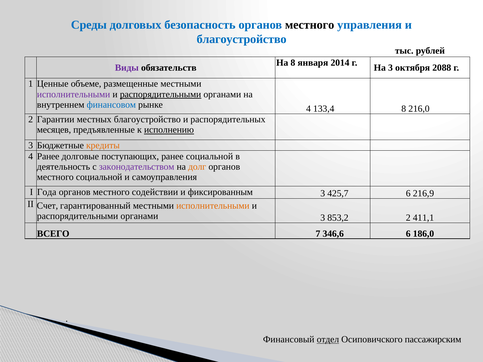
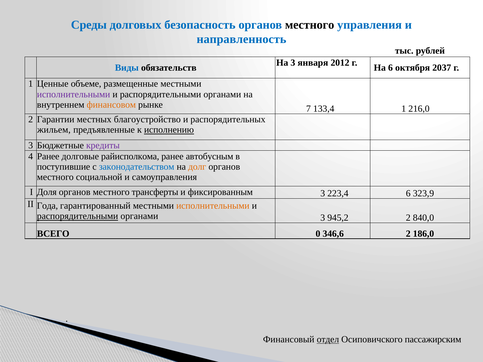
благоустройство at (242, 39): благоустройство -> направленность
На 8: 8 -> 3
2014: 2014 -> 2012
Виды colour: purple -> blue
На 3: 3 -> 6
2088: 2088 -> 2037
распорядительными at (161, 94) underline: present -> none
финансовом colour: blue -> orange
рынке 4: 4 -> 7
133,4 8: 8 -> 1
месяцев: месяцев -> жильем
кредиты colour: orange -> purple
поступающих: поступающих -> райисполкома
ранее социальной: социальной -> автобусным
деятельность: деятельность -> поступившие
законодательством colour: purple -> blue
Года: Года -> Доля
содействии: содействии -> трансферты
425,7: 425,7 -> 223,4
216,9: 216,9 -> 323,9
Счет: Счет -> Года
распорядительными at (78, 216) underline: none -> present
853,2: 853,2 -> 945,2
411,1: 411,1 -> 840,0
7: 7 -> 0
346,6 6: 6 -> 2
